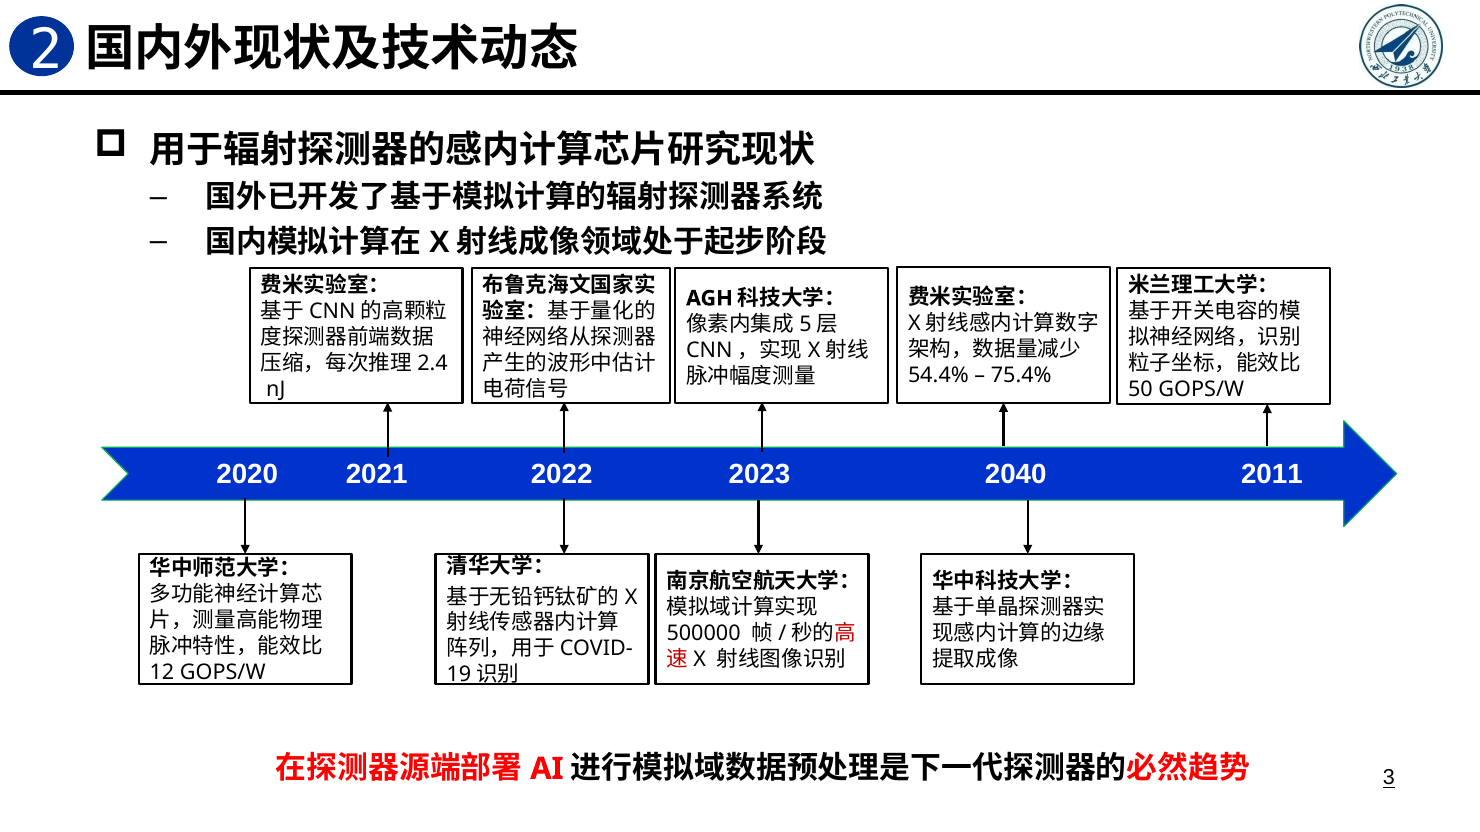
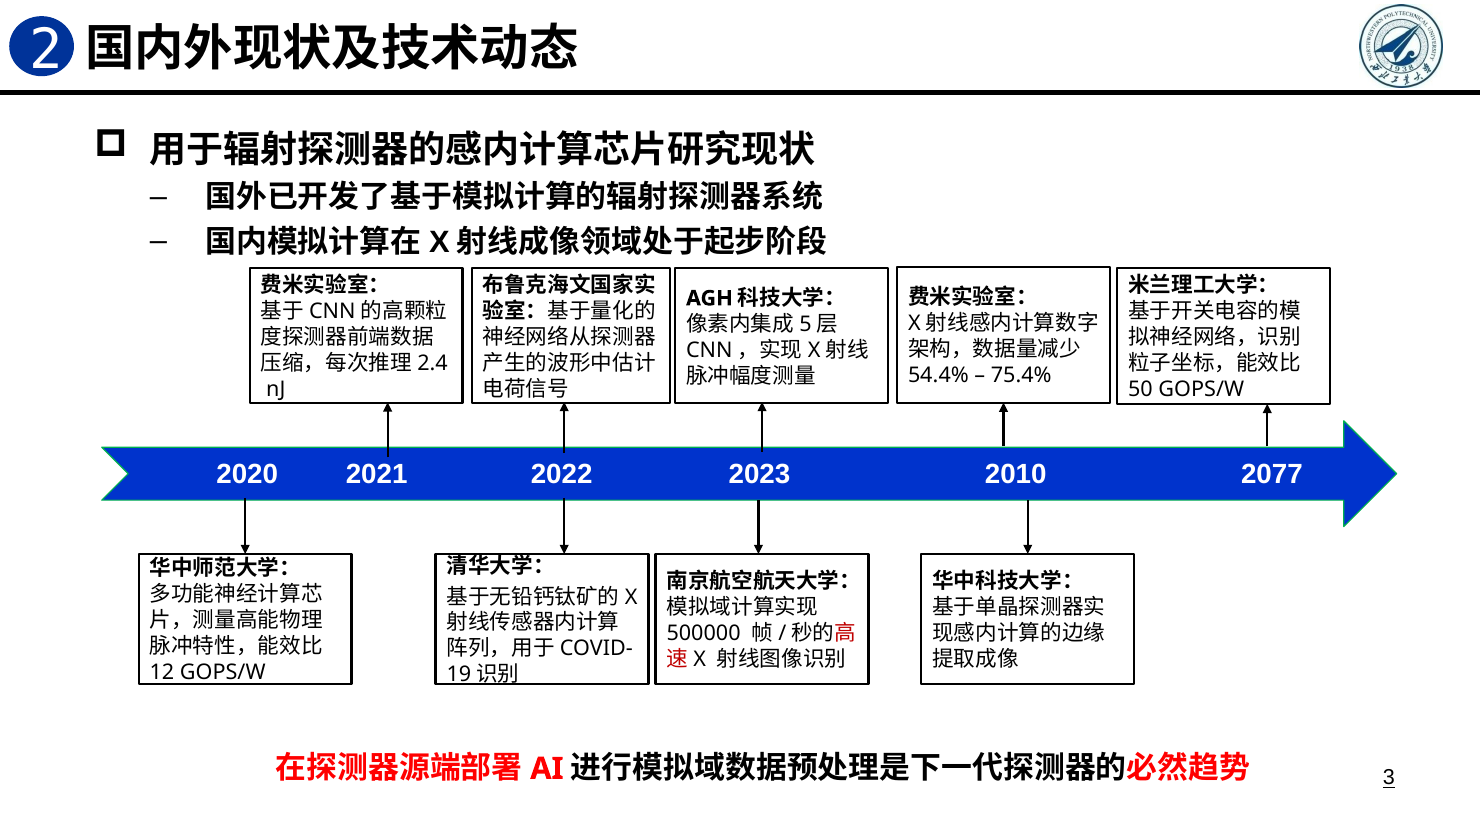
2040: 2040 -> 2010
2011: 2011 -> 2077
